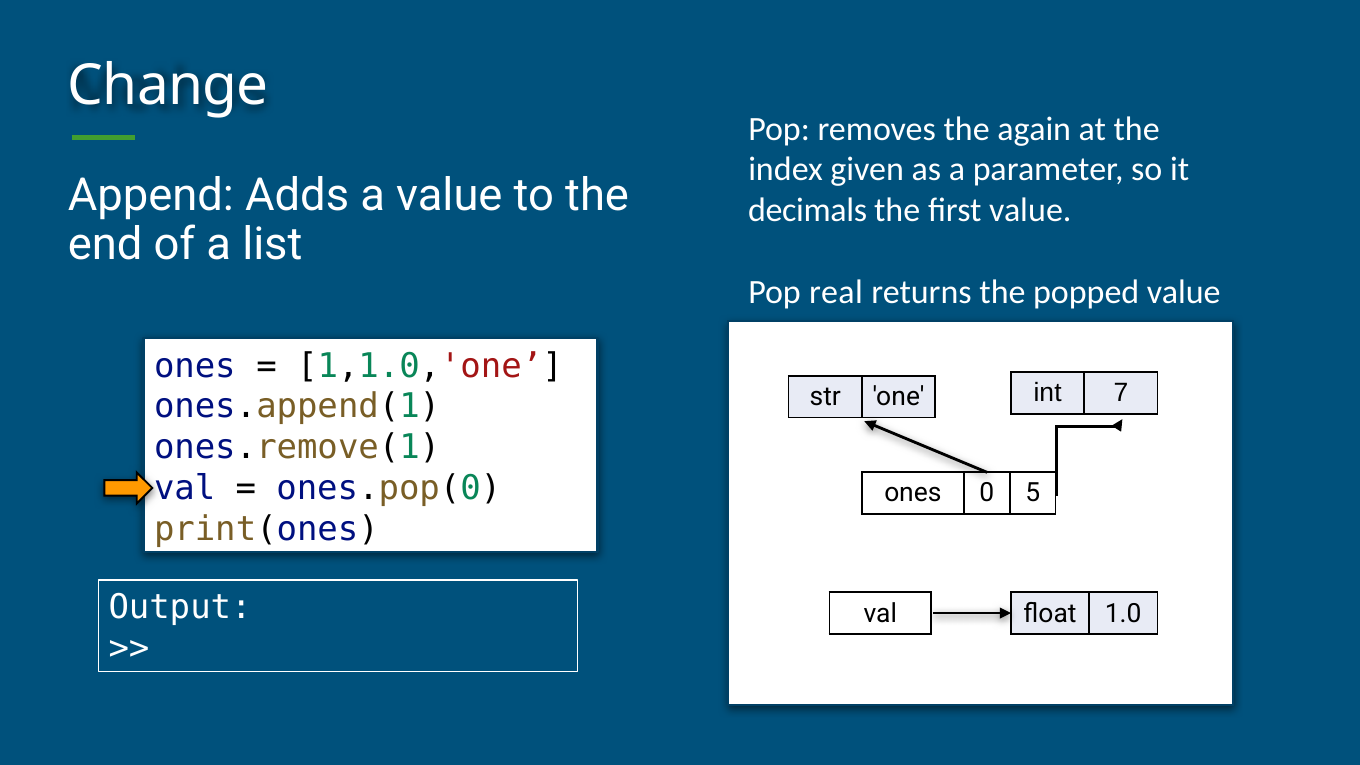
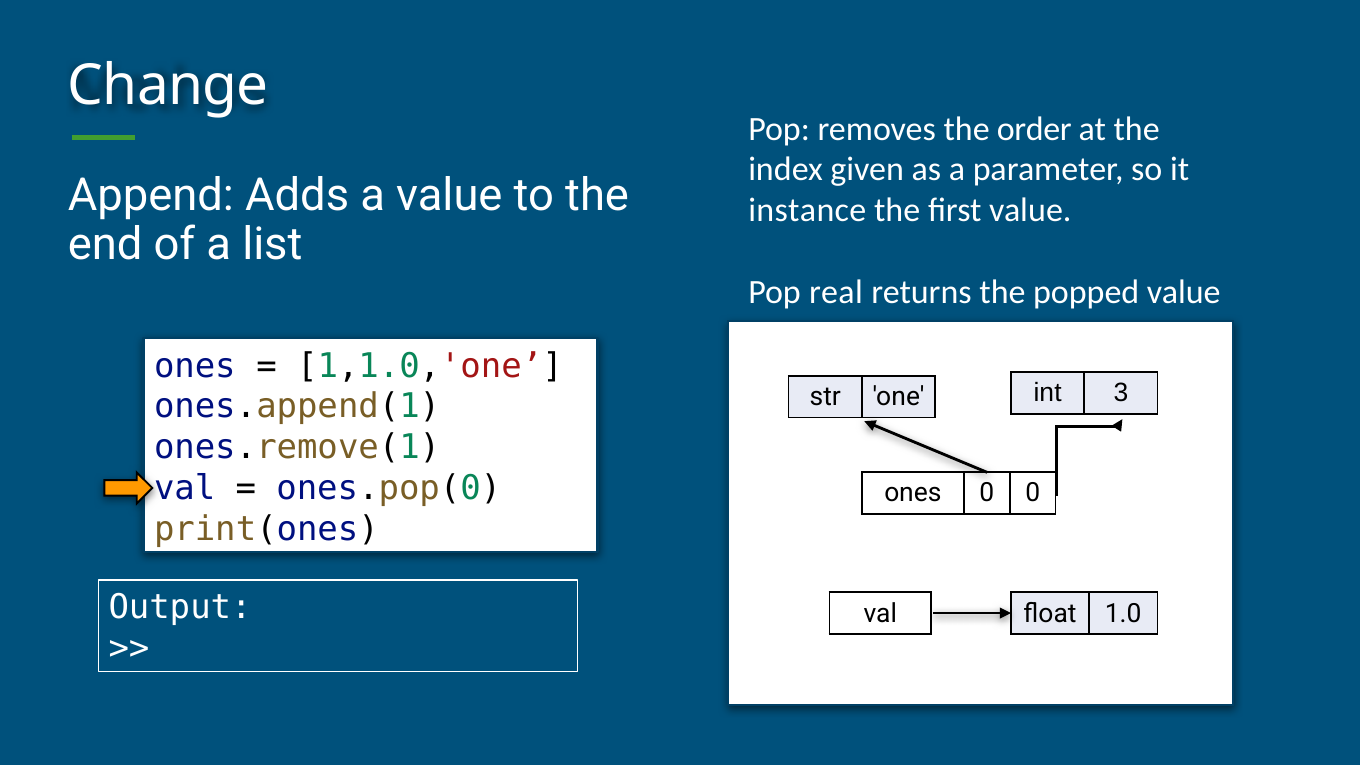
again: again -> order
decimals: decimals -> instance
7: 7 -> 3
5 at (1033, 493): 5 -> 0
